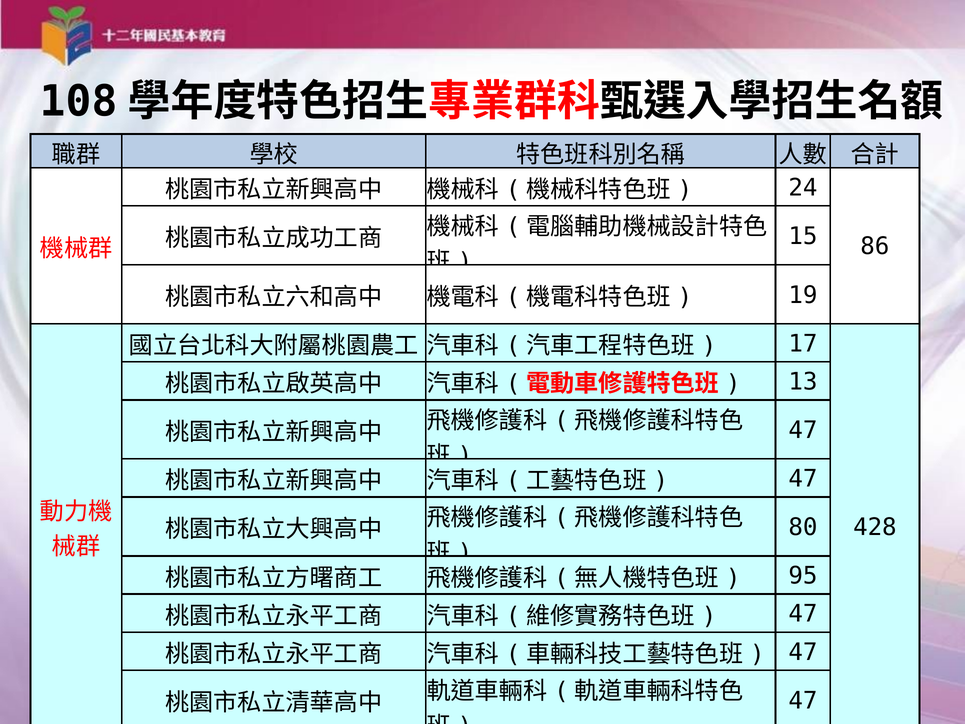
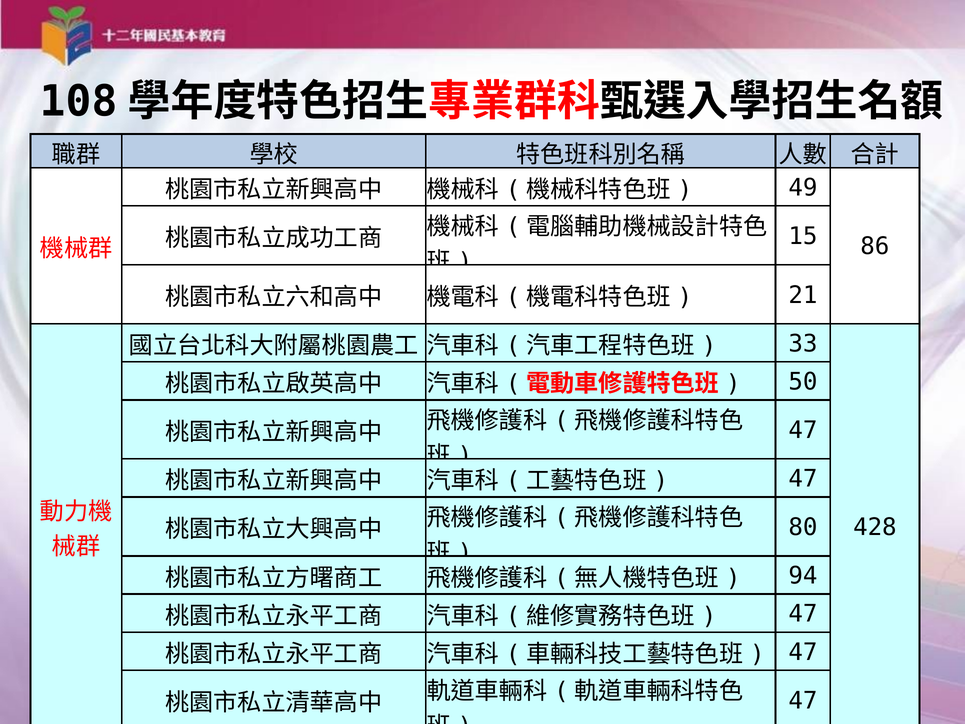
24: 24 -> 49
19: 19 -> 21
17: 17 -> 33
13: 13 -> 50
95: 95 -> 94
